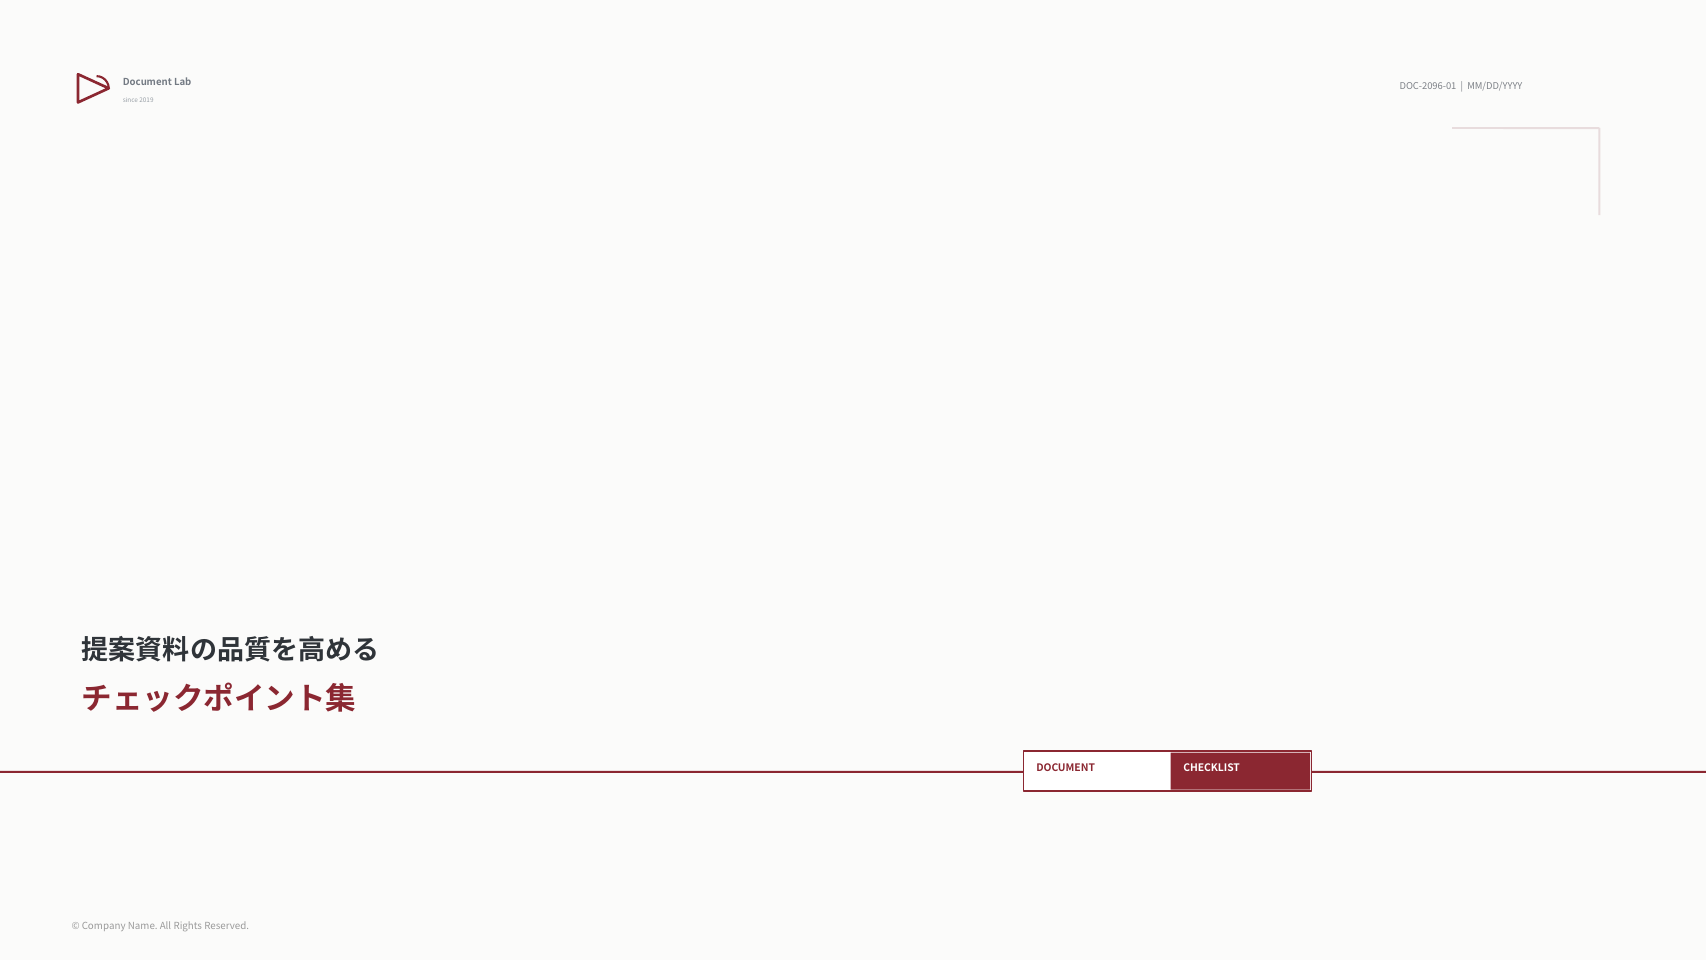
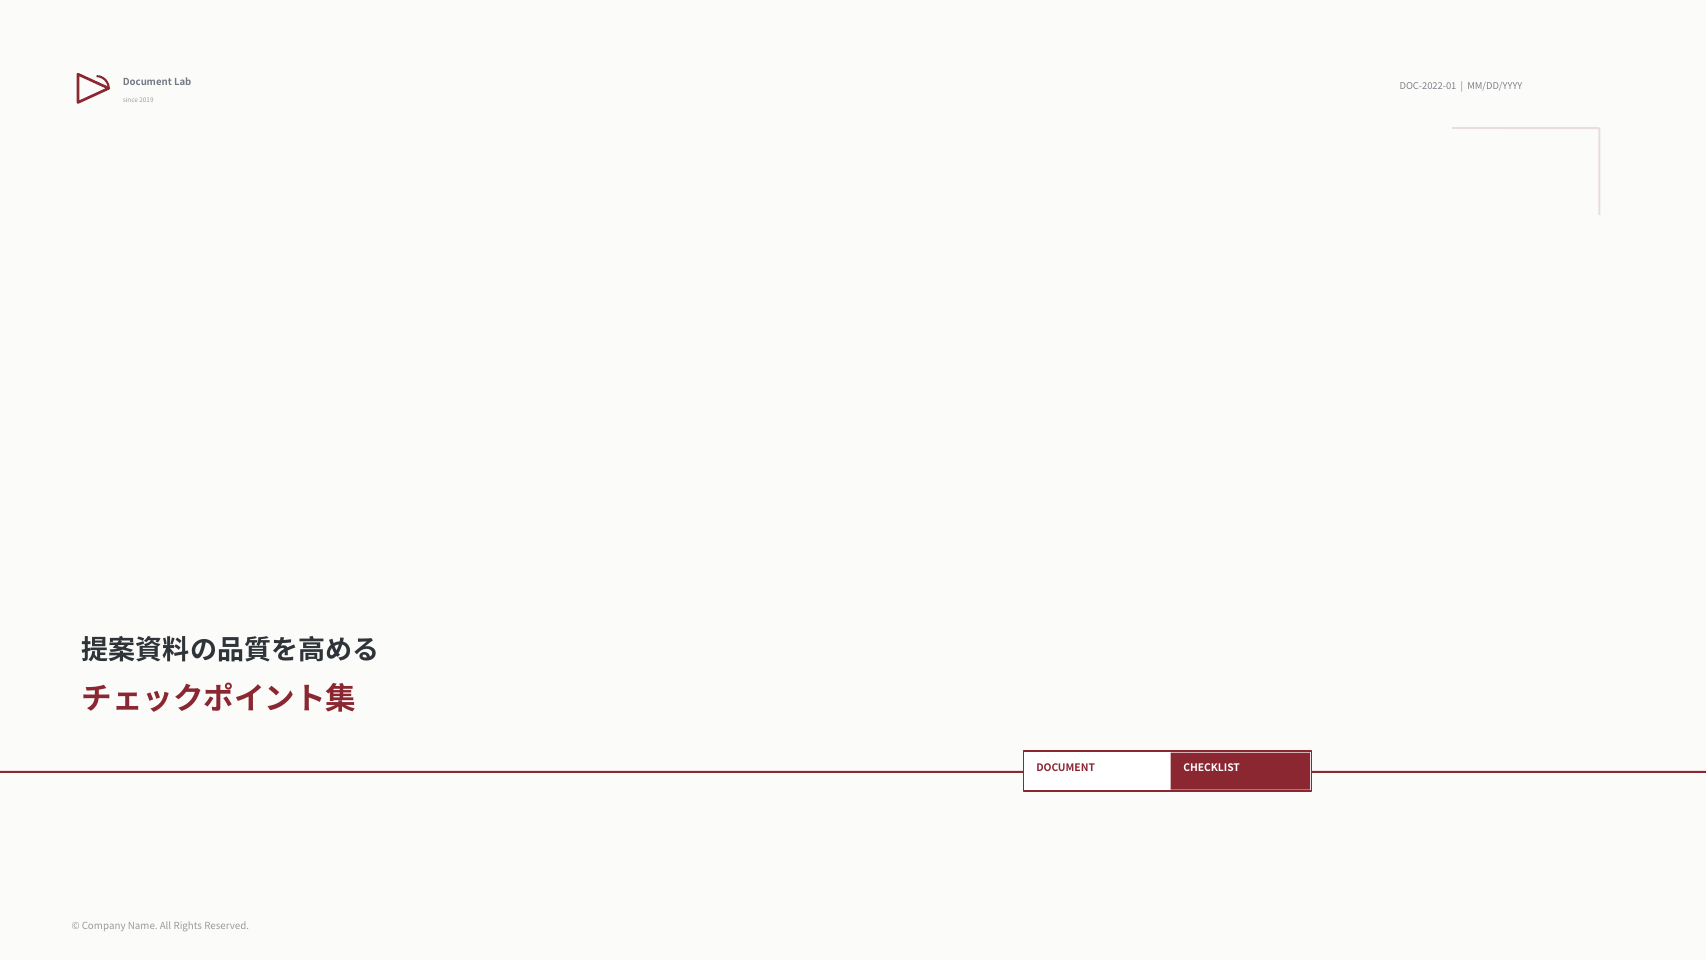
DOC-2096-01: DOC-2096-01 -> DOC-2022-01
